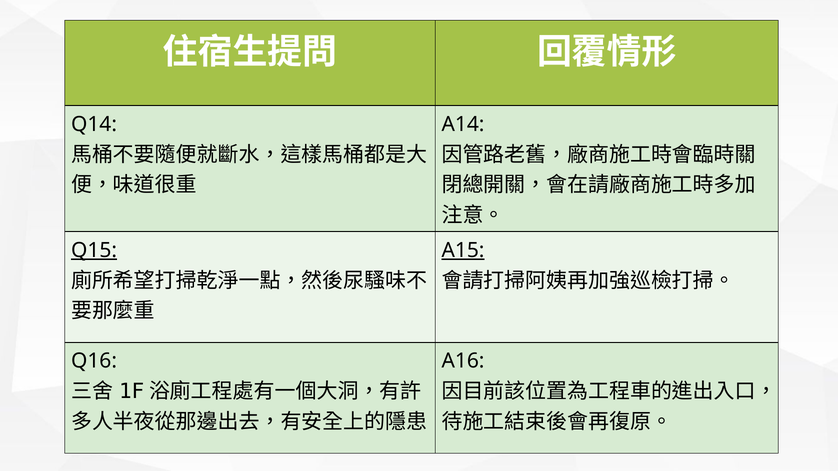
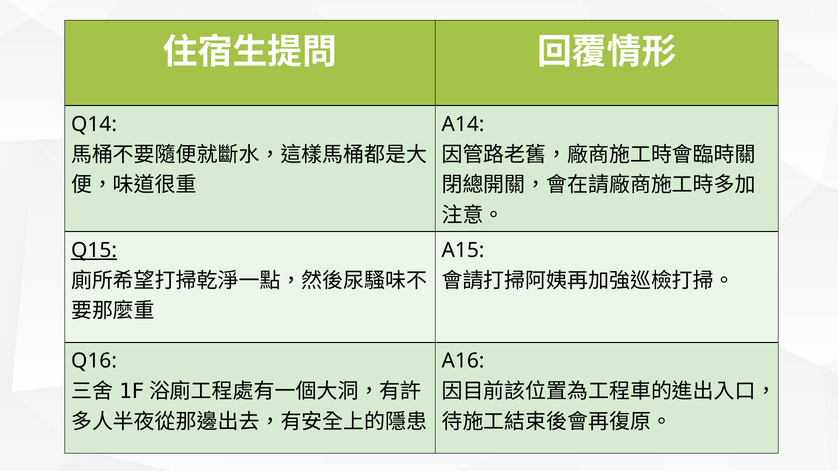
A15 underline: present -> none
